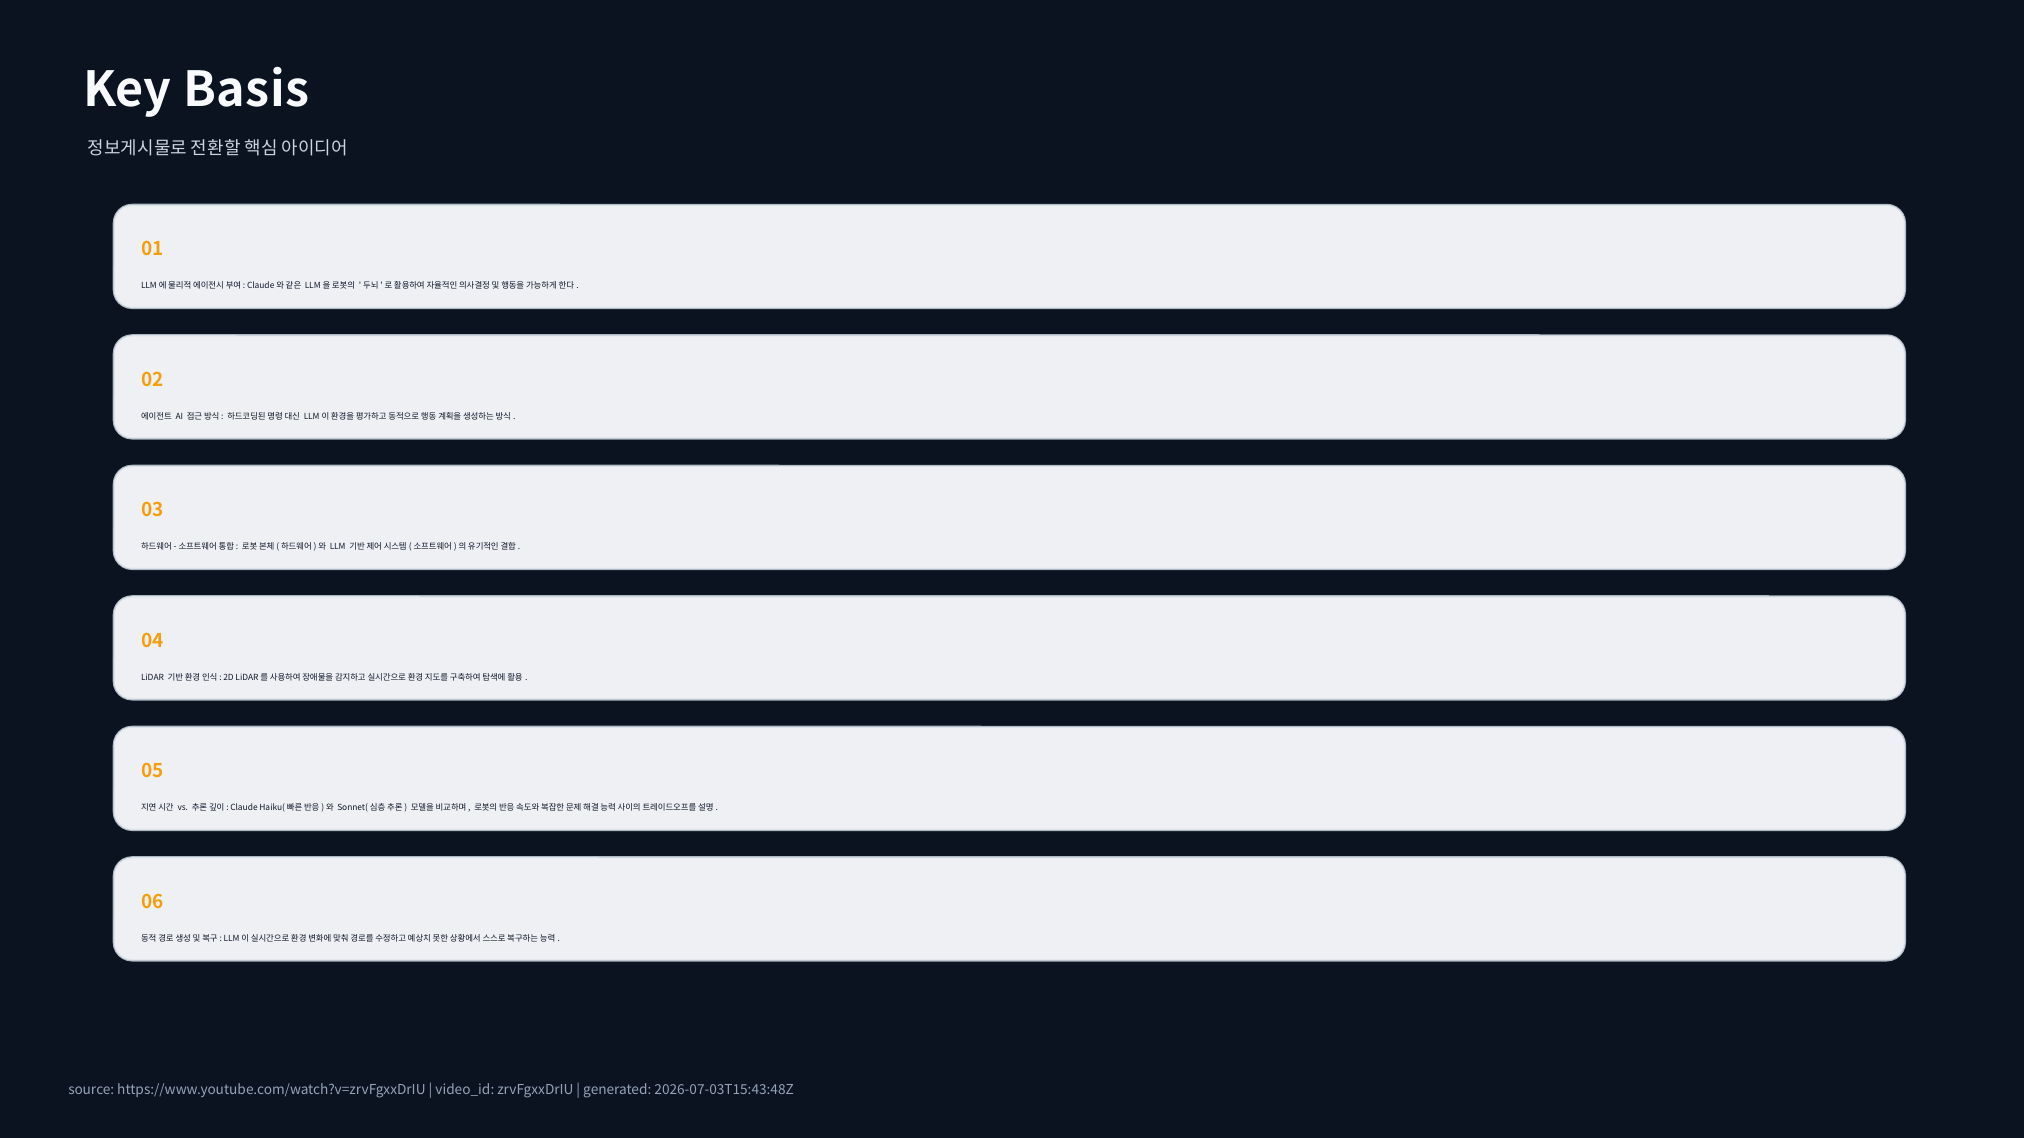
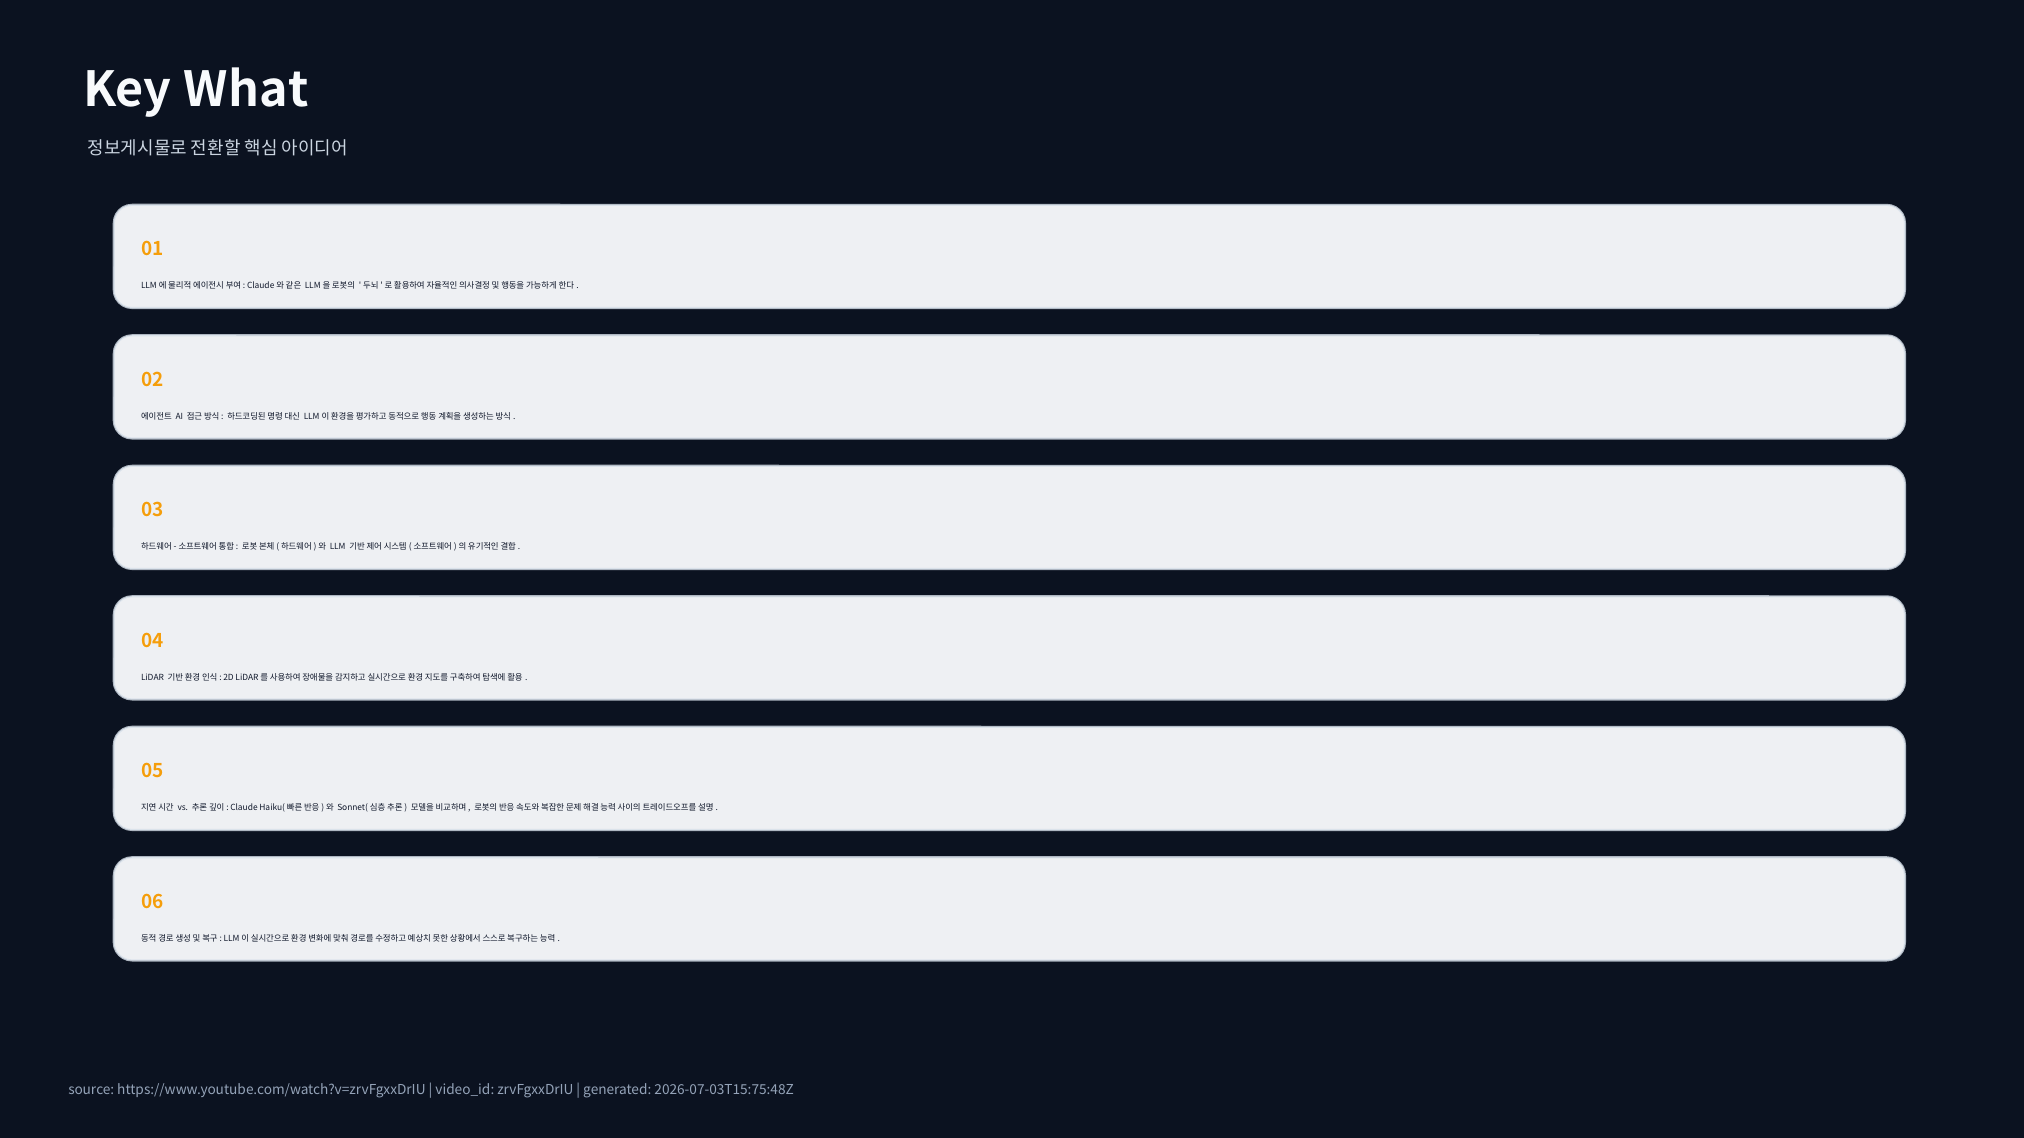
Basis: Basis -> What
2026-07-03T15:43:48Z: 2026-07-03T15:43:48Z -> 2026-07-03T15:75:48Z
